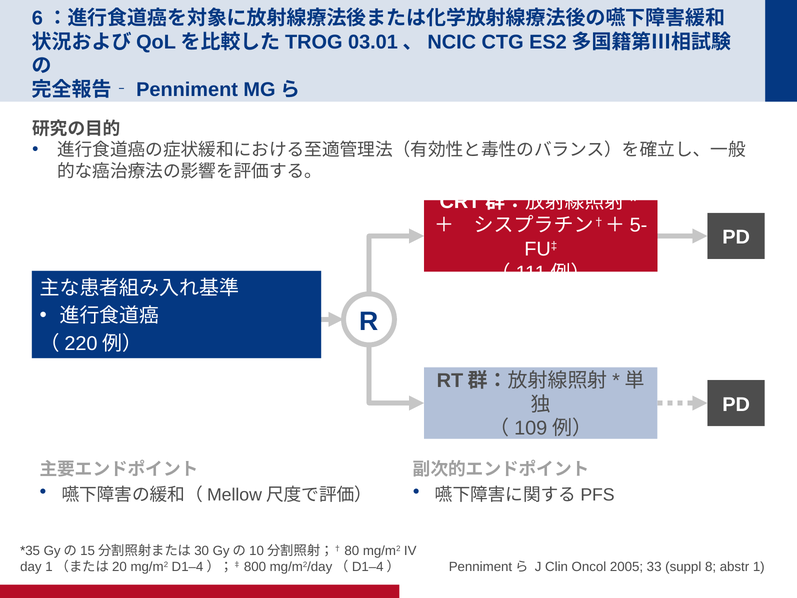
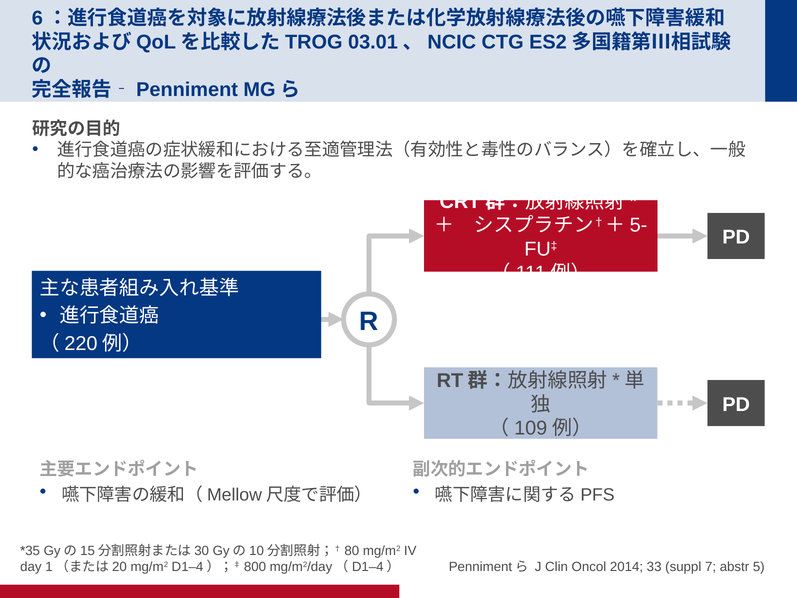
2005: 2005 -> 2014
8: 8 -> 7
1: 1 -> 5
